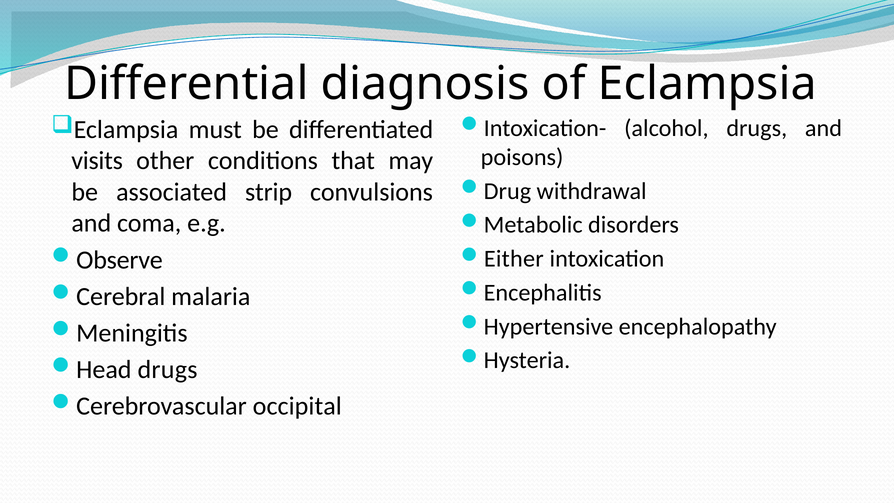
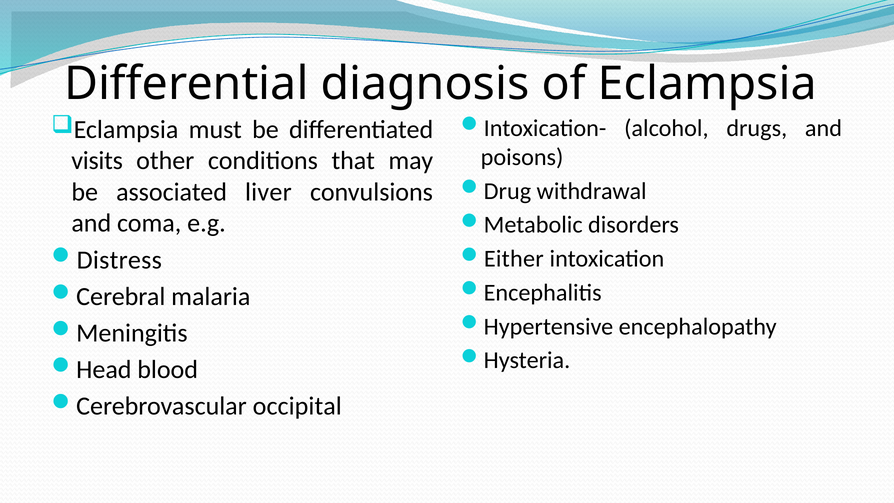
strip: strip -> liver
Observe: Observe -> Distress
Head drugs: drugs -> blood
